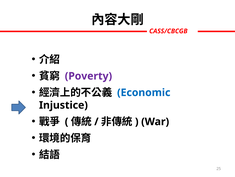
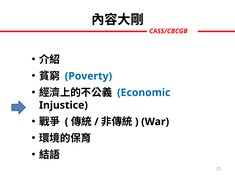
Poverty colour: purple -> blue
